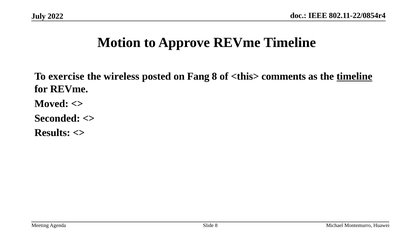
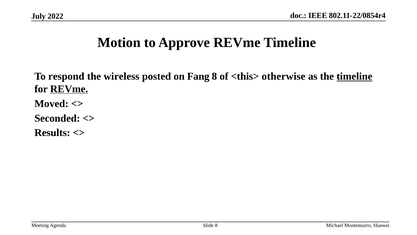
exercise: exercise -> respond
comments: comments -> otherwise
REVme at (69, 89) underline: none -> present
